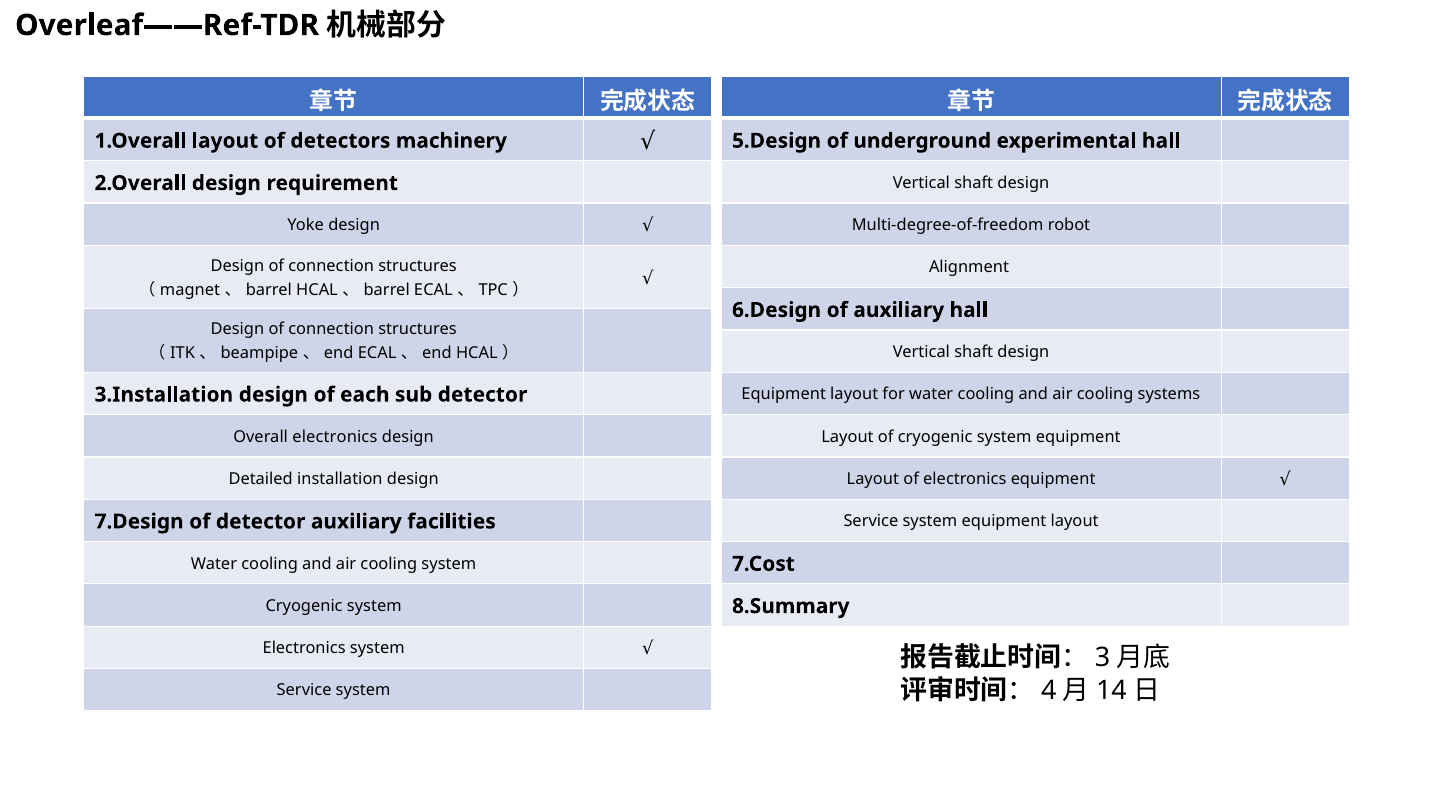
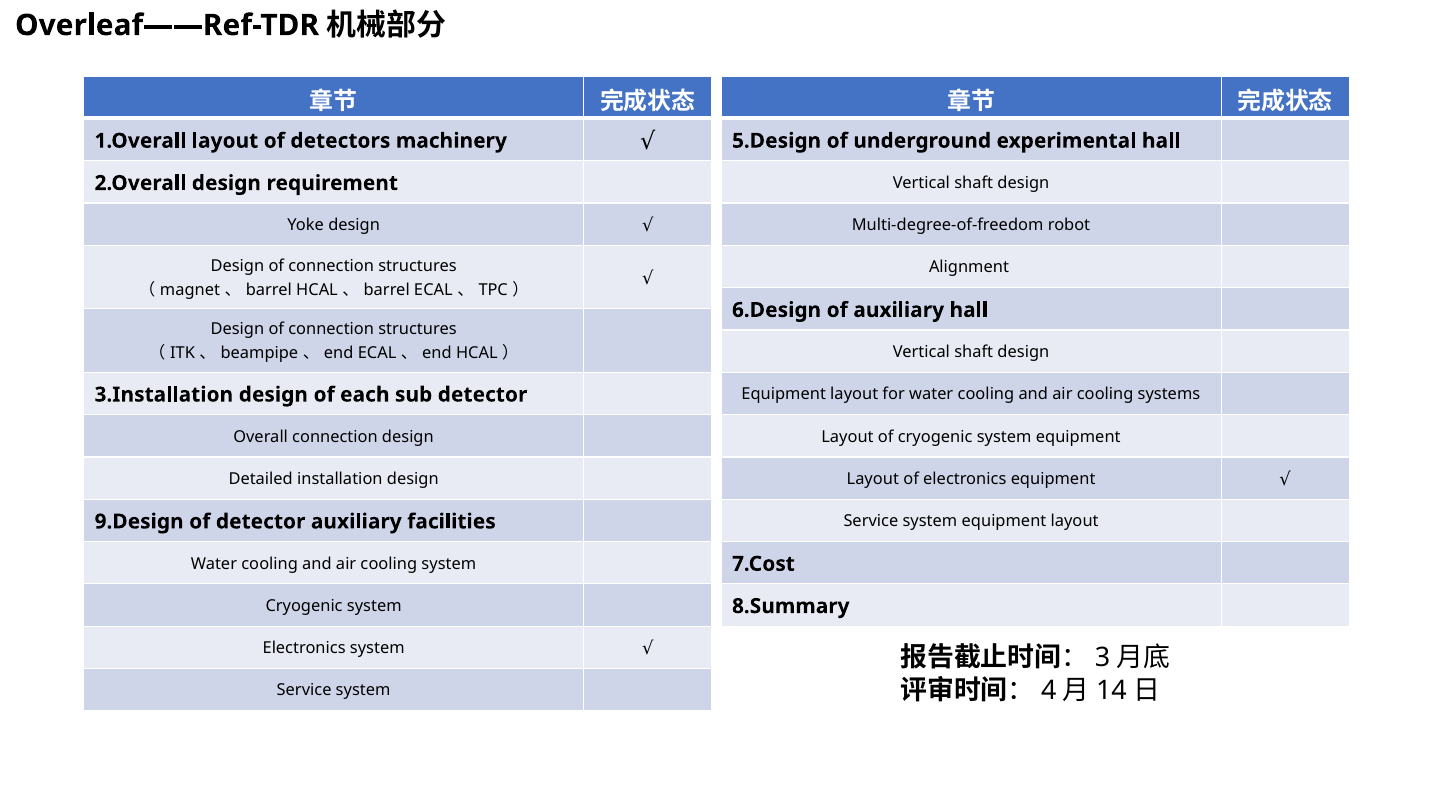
Overall electronics: electronics -> connection
7.Design: 7.Design -> 9.Design
